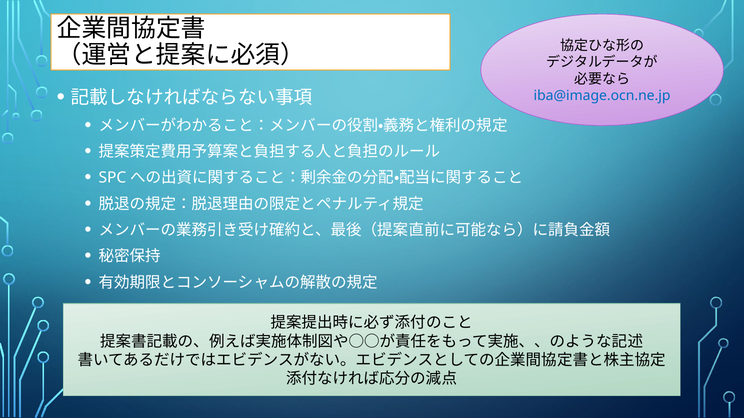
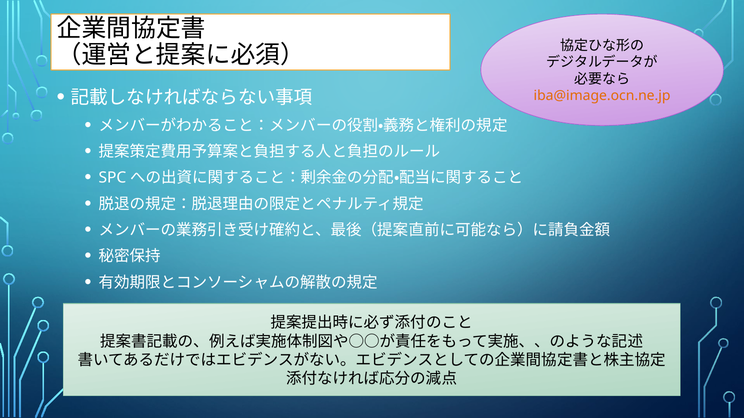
iba@image.ocn.ne.jp colour: blue -> orange
